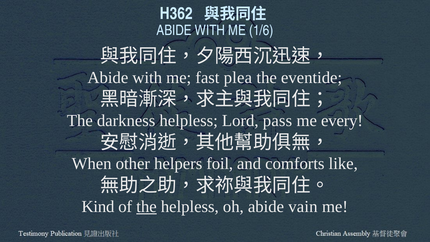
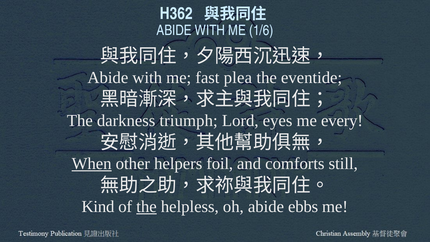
darkness helpless: helpless -> triumph
pass: pass -> eyes
When underline: none -> present
like: like -> still
vain: vain -> ebbs
